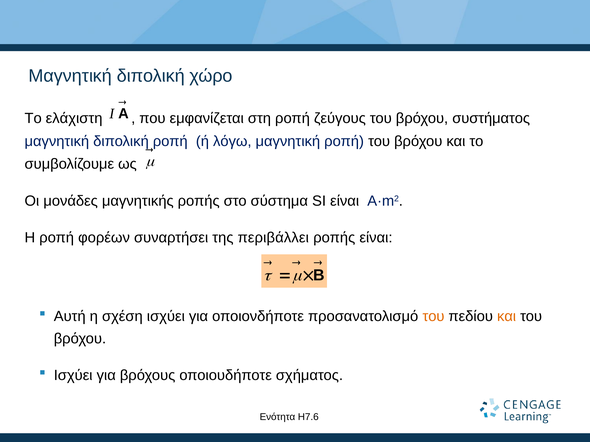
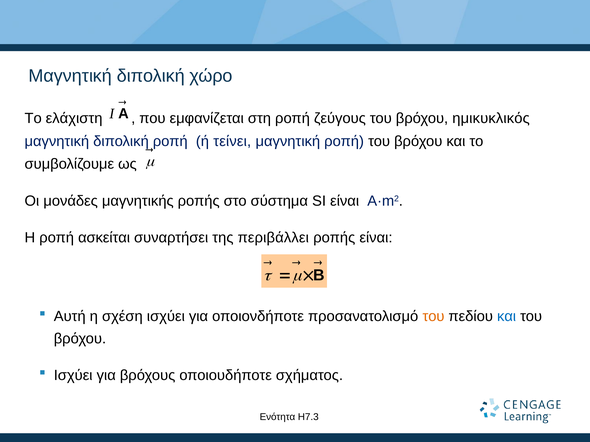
συστήματος: συστήματος -> ημικυκλικός
λόγω: λόγω -> τείνει
φορέων: φορέων -> ασκείται
και at (507, 317) colour: orange -> blue
Η7.6: Η7.6 -> Η7.3
